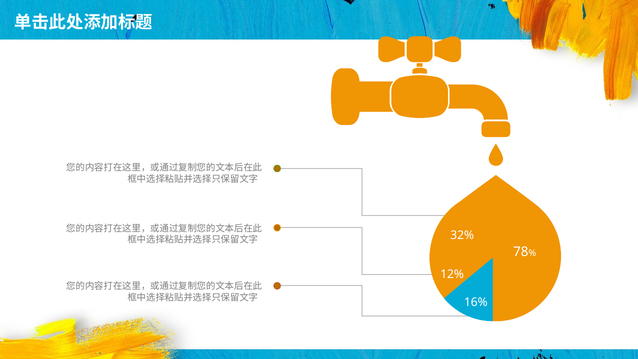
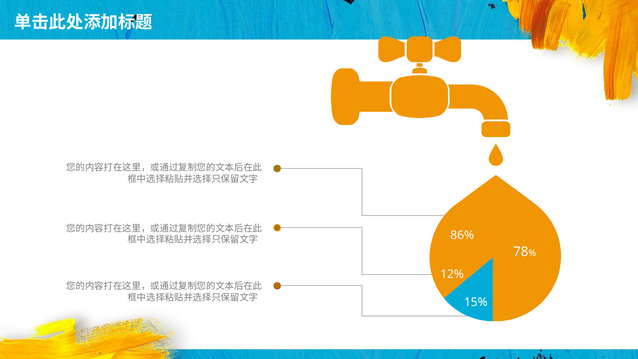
32%: 32% -> 86%
16%: 16% -> 15%
